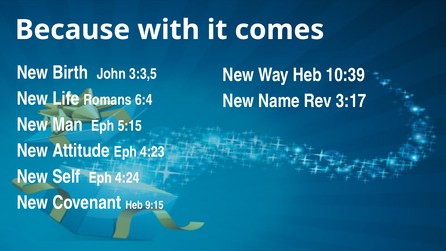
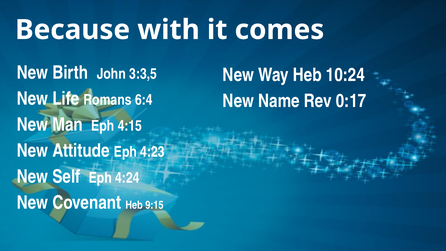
10:39: 10:39 -> 10:24
3:17: 3:17 -> 0:17
5:15: 5:15 -> 4:15
